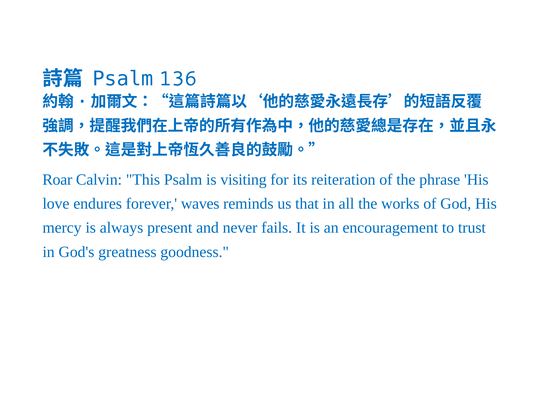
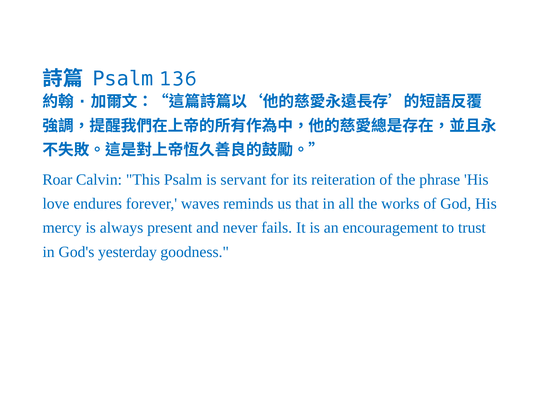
visiting: visiting -> servant
greatness: greatness -> yesterday
